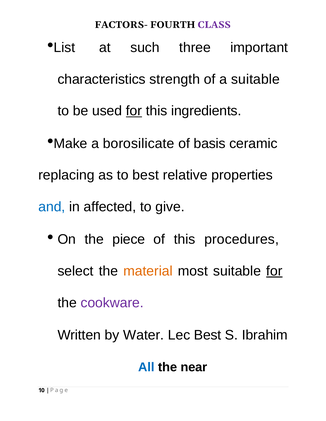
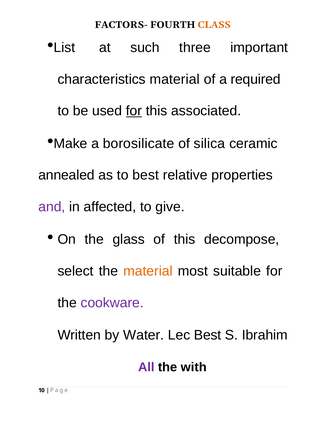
CLASS colour: purple -> orange
characteristics strength: strength -> material
a suitable: suitable -> required
ingredients: ingredients -> associated
basis: basis -> silica
replacing: replacing -> annealed
and colour: blue -> purple
piece: piece -> glass
procedures: procedures -> decompose
for at (274, 272) underline: present -> none
All colour: blue -> purple
near: near -> with
